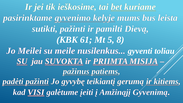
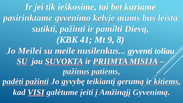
61: 61 -> 41
5: 5 -> 9
